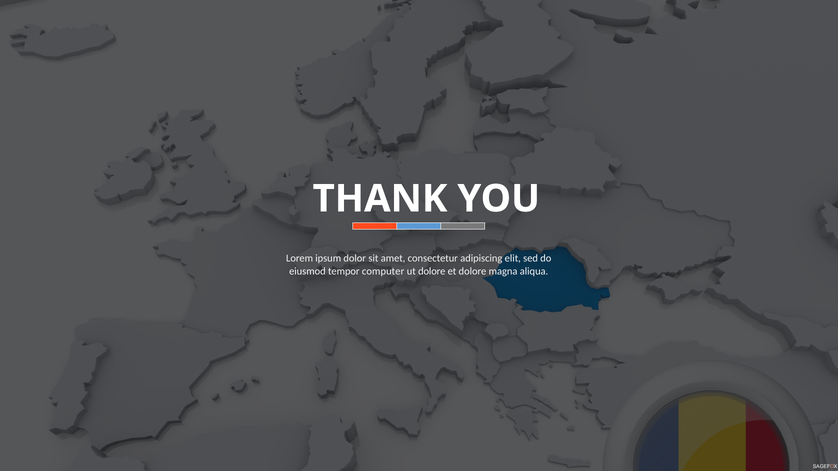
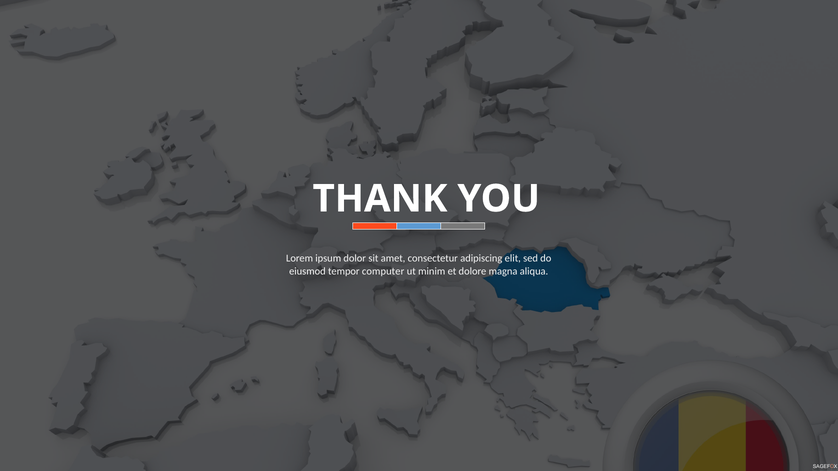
ut dolore: dolore -> minim
